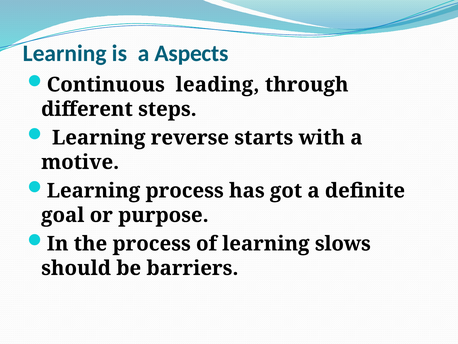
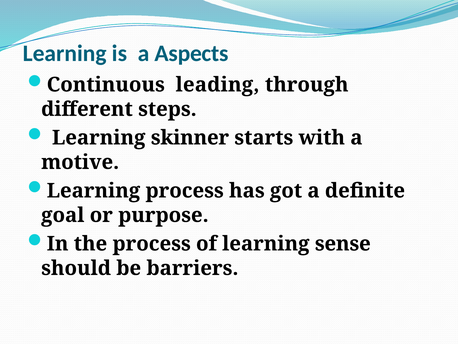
reverse: reverse -> skinner
slows: slows -> sense
